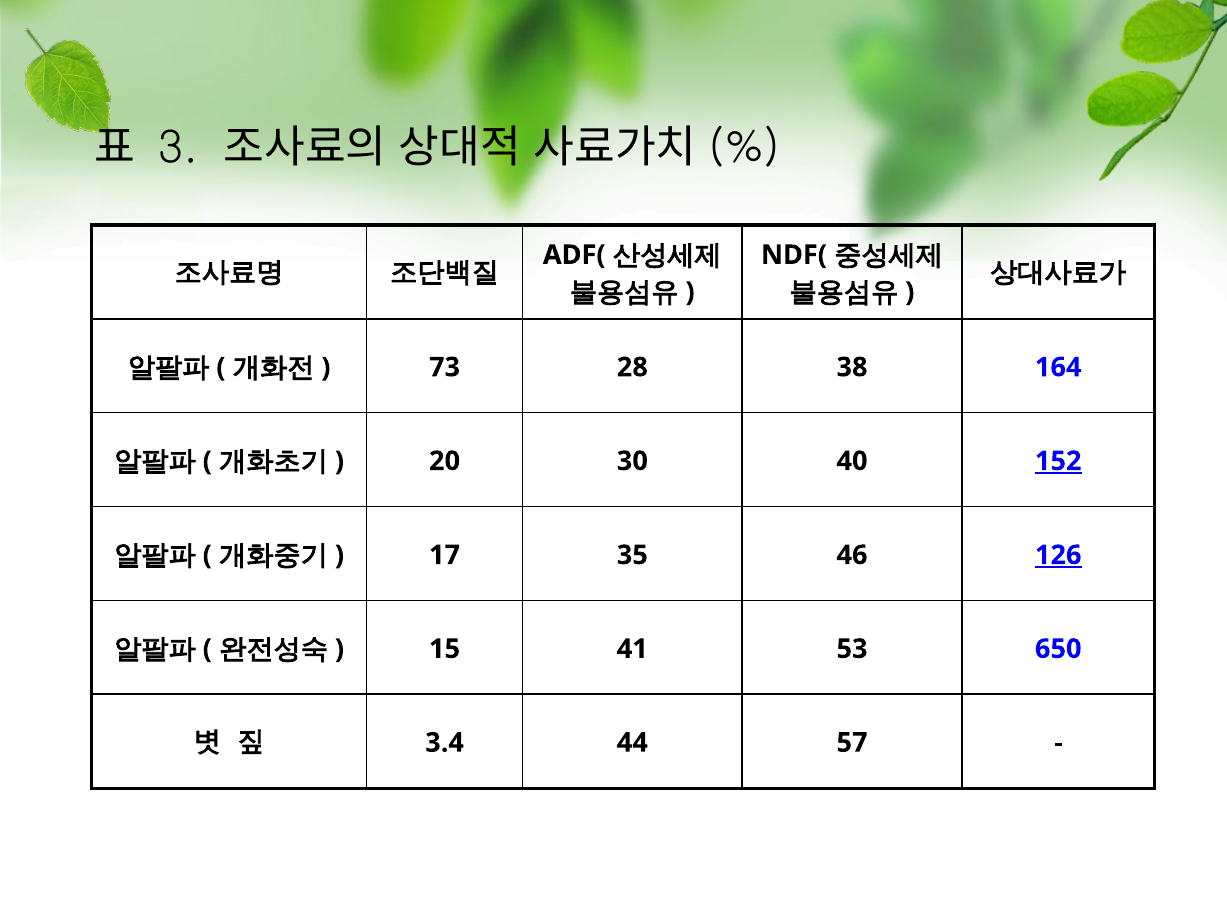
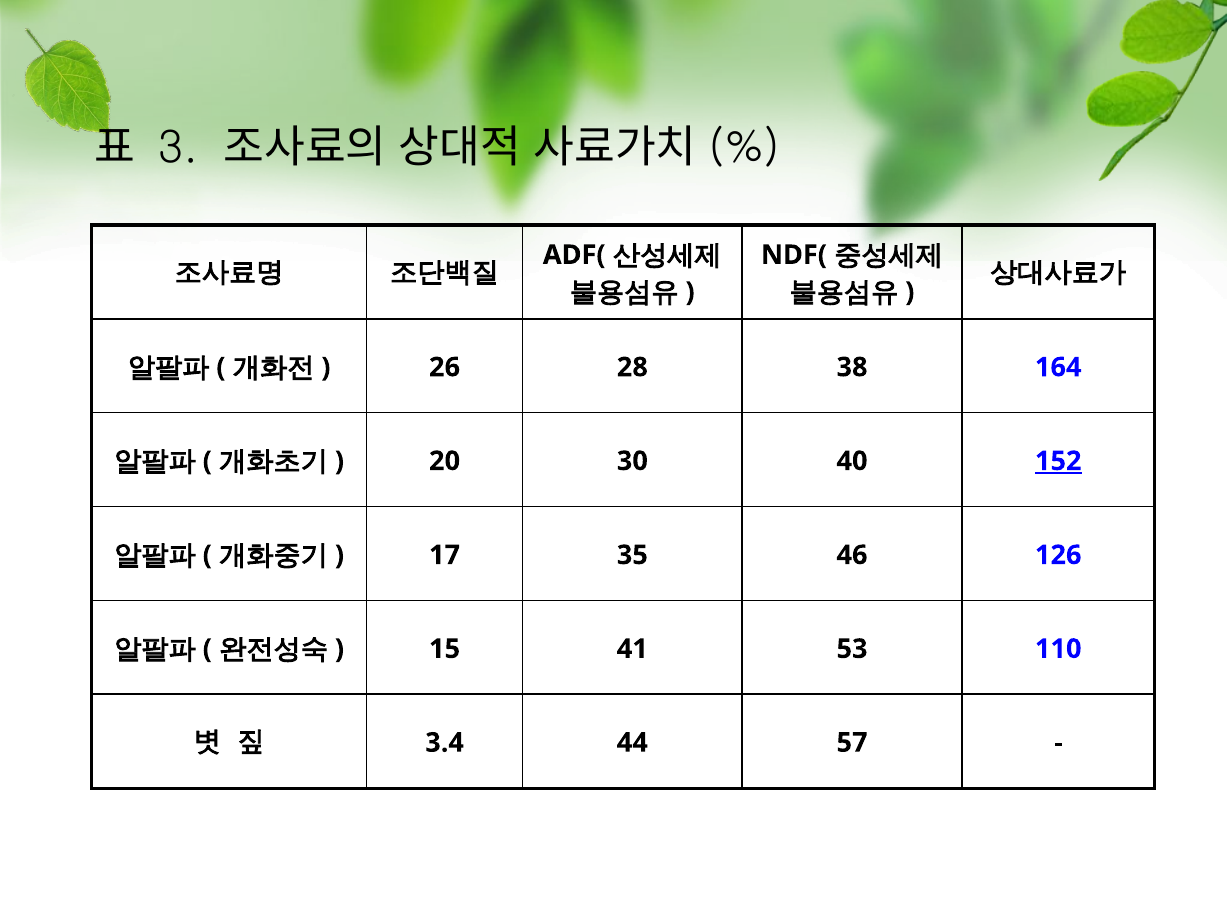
73: 73 -> 26
126 underline: present -> none
650: 650 -> 110
